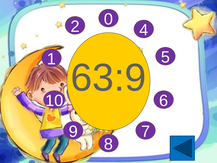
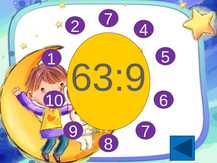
2 0: 0 -> 7
